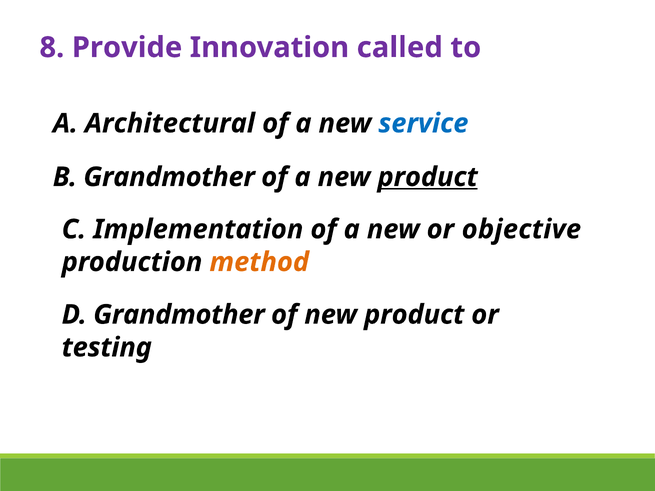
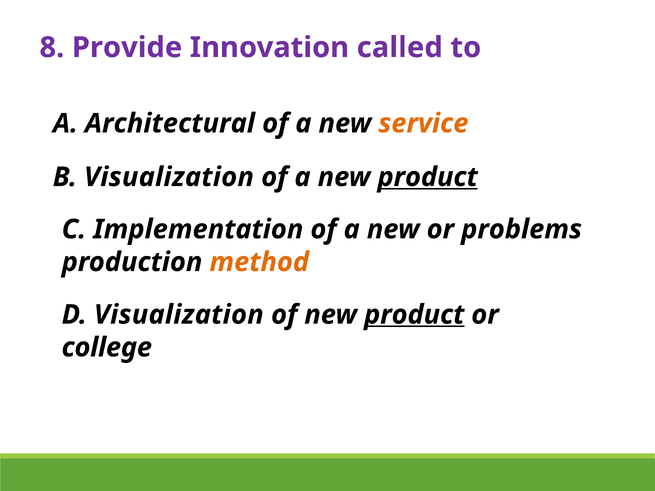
service colour: blue -> orange
B Grandmother: Grandmother -> Visualization
objective: objective -> problems
D Grandmother: Grandmother -> Visualization
product at (414, 315) underline: none -> present
testing: testing -> college
